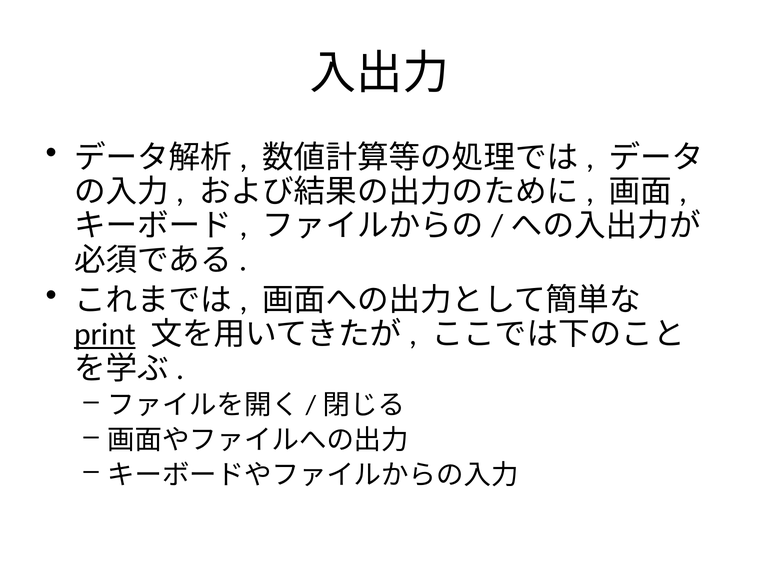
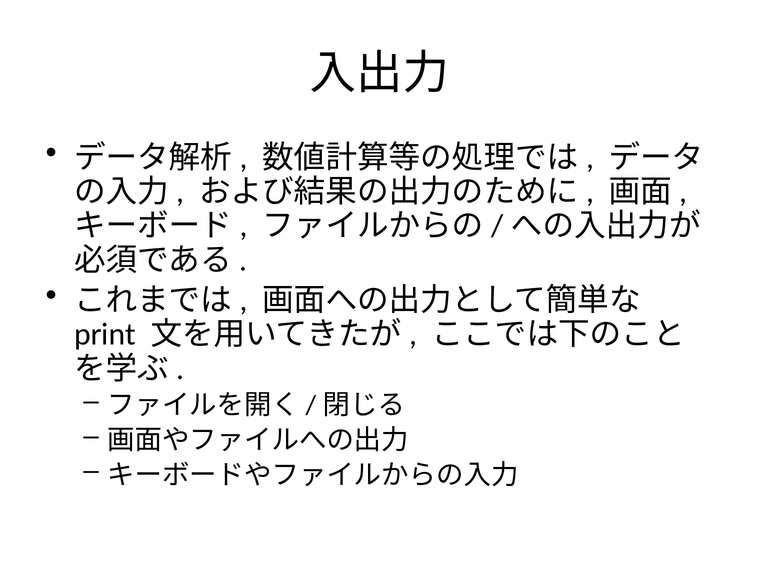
print underline: present -> none
